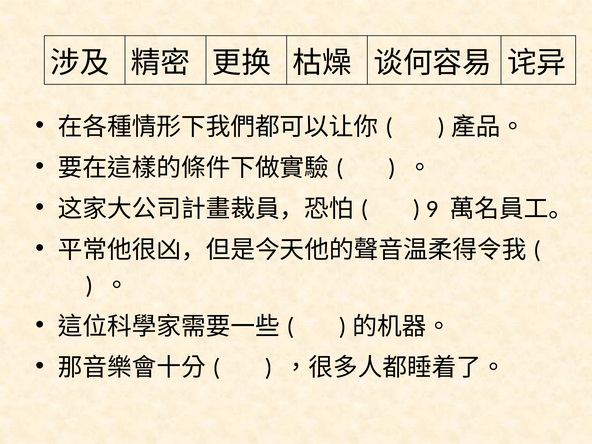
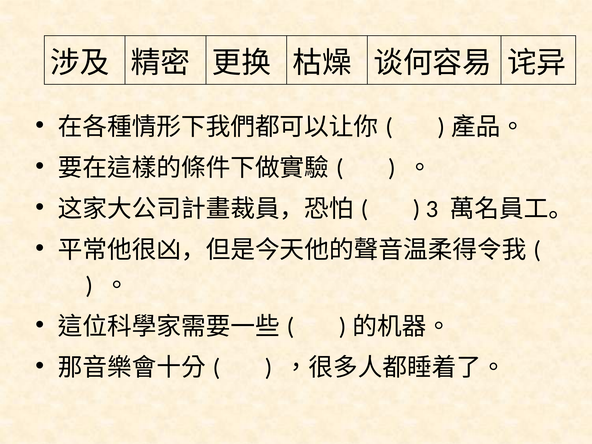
9: 9 -> 3
